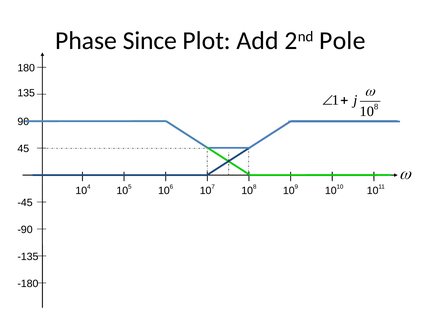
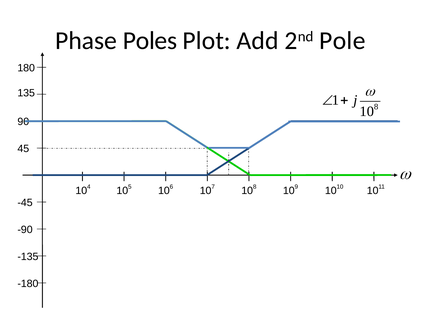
Since: Since -> Poles
